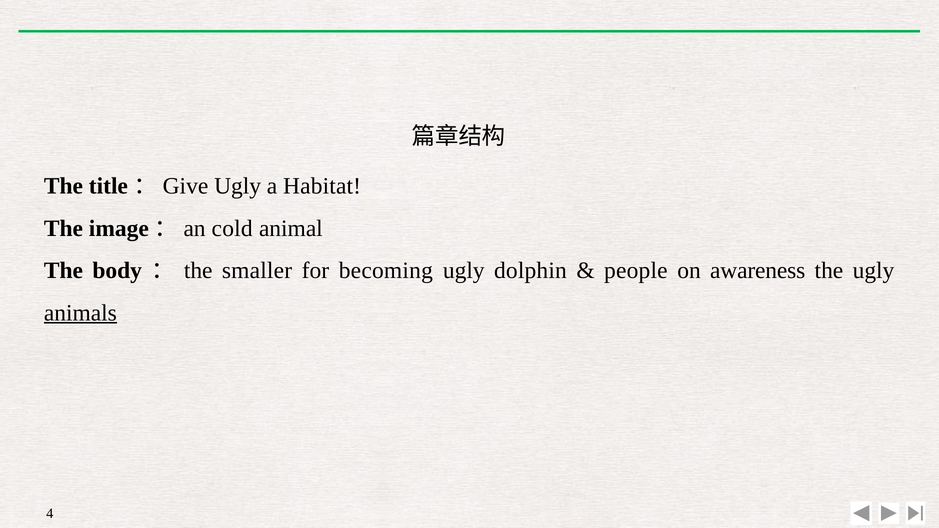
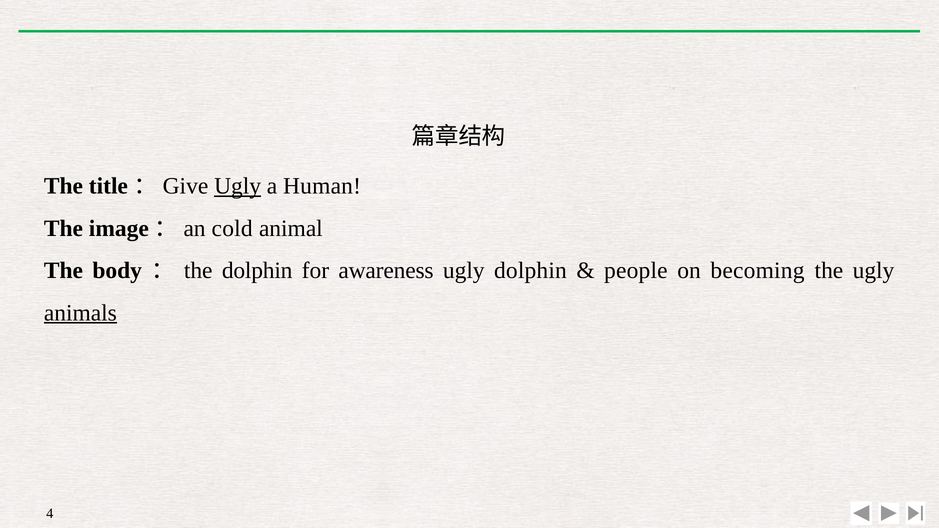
Ugly at (238, 186) underline: none -> present
Habitat: Habitat -> Human
the smaller: smaller -> dolphin
becoming: becoming -> awareness
awareness: awareness -> becoming
